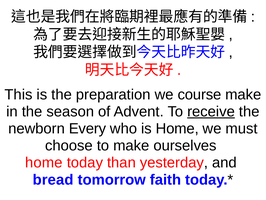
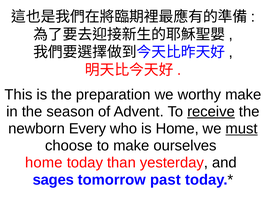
course: course -> worthy
must underline: none -> present
bread: bread -> sages
faith: faith -> past
